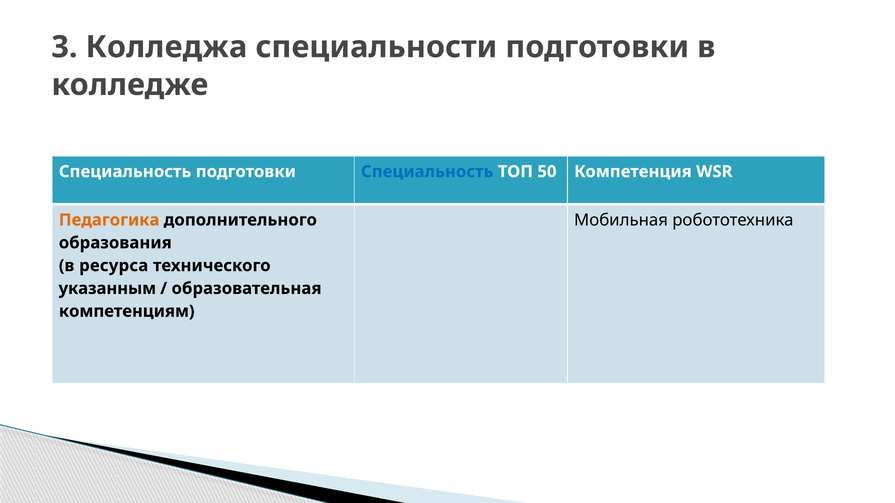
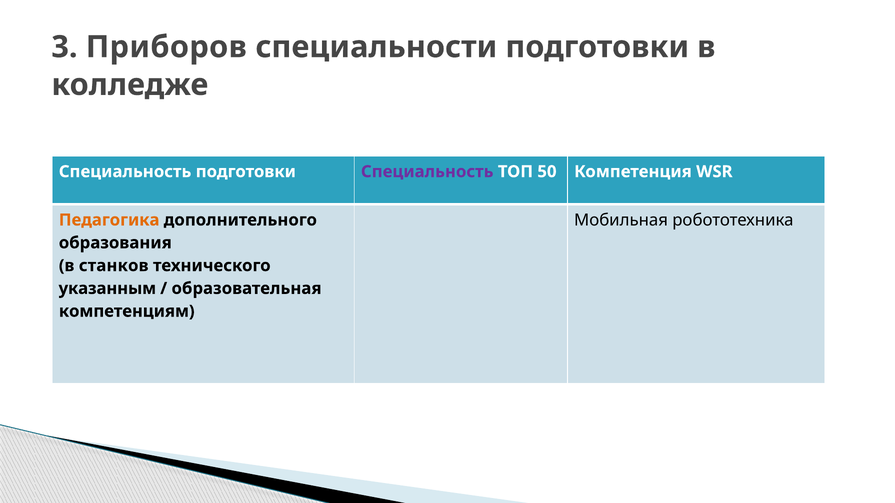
Колледжа: Колледжа -> Приборов
Специальность at (427, 172) colour: blue -> purple
ресурса: ресурса -> станков
